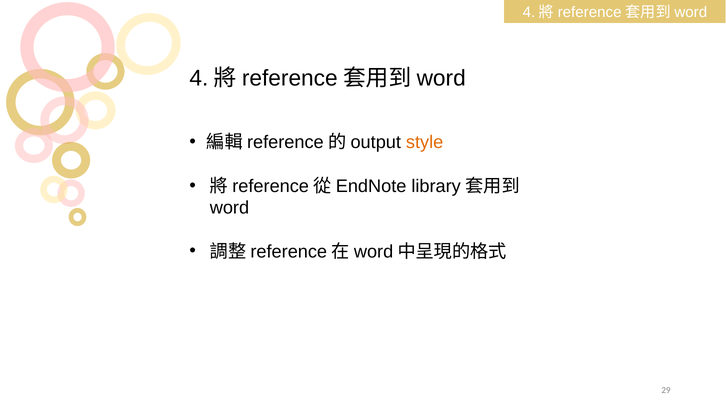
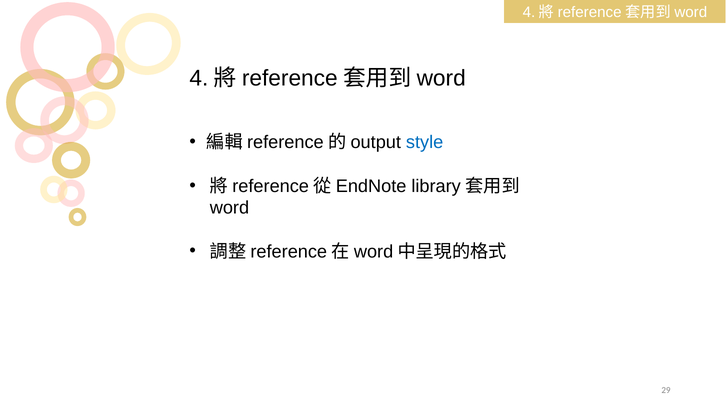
style colour: orange -> blue
